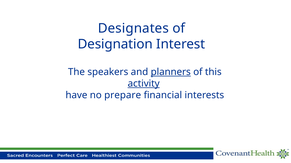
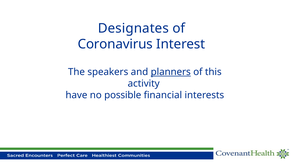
Designation: Designation -> Coronavirus
activity underline: present -> none
prepare: prepare -> possible
